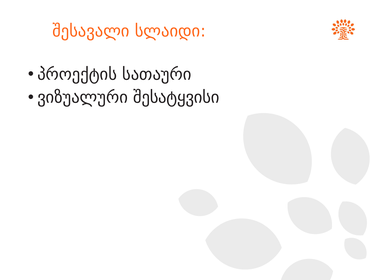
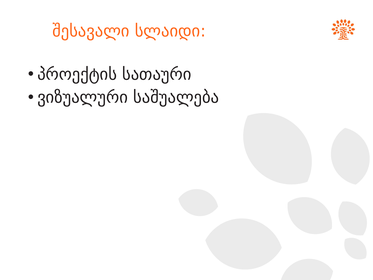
შესატყვისი: შესატყვისი -> საშუალება
